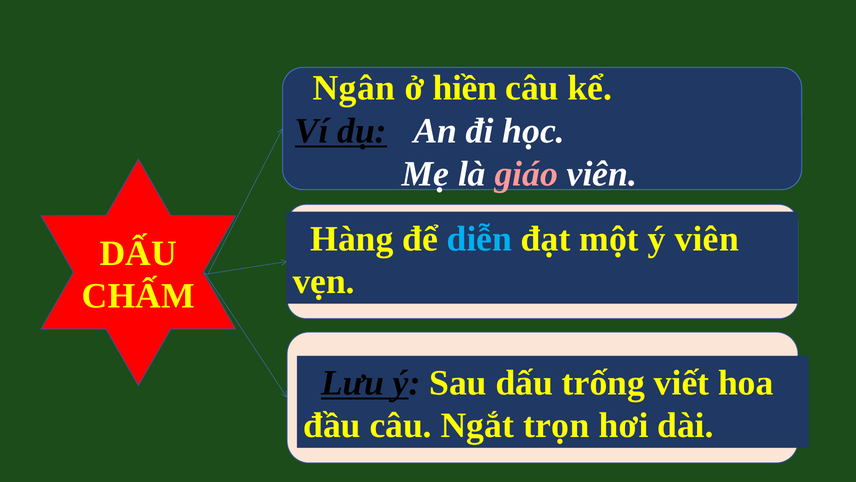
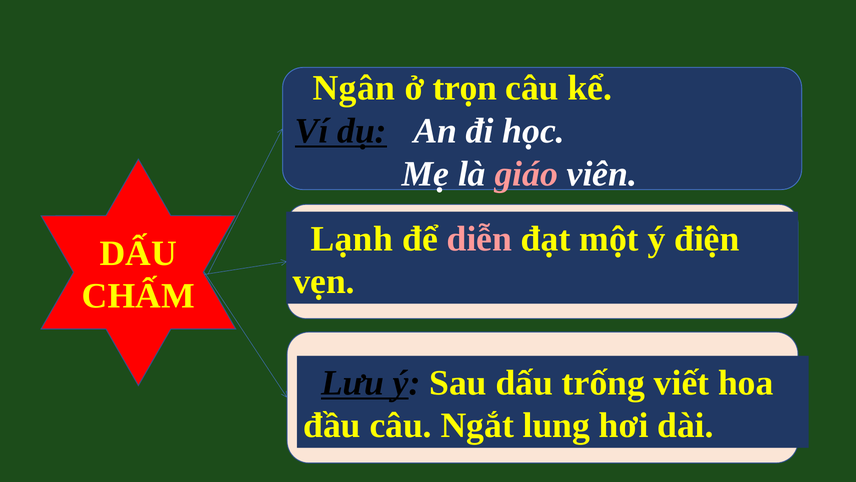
hiền: hiền -> trọn
Hàng: Hàng -> Lạnh
diễn colour: light blue -> pink
ý viên: viên -> điện
trọn: trọn -> lung
